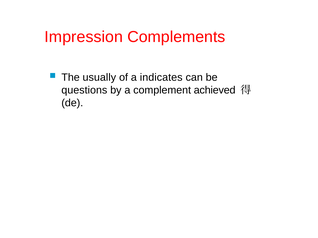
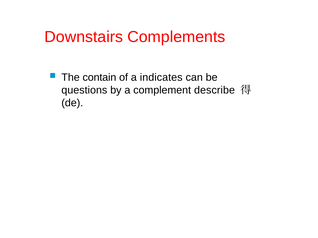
Impression: Impression -> Downstairs
usually: usually -> contain
achieved: achieved -> describe
